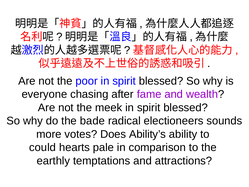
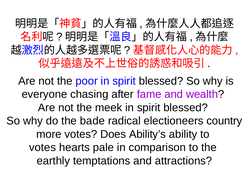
sounds: sounds -> country
could at (43, 147): could -> votes
